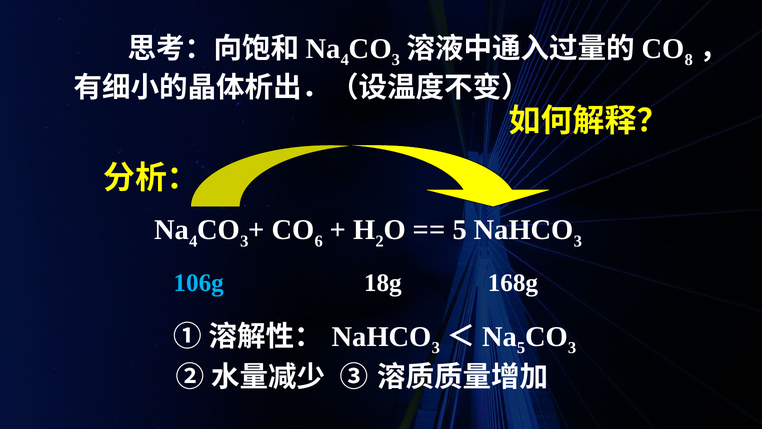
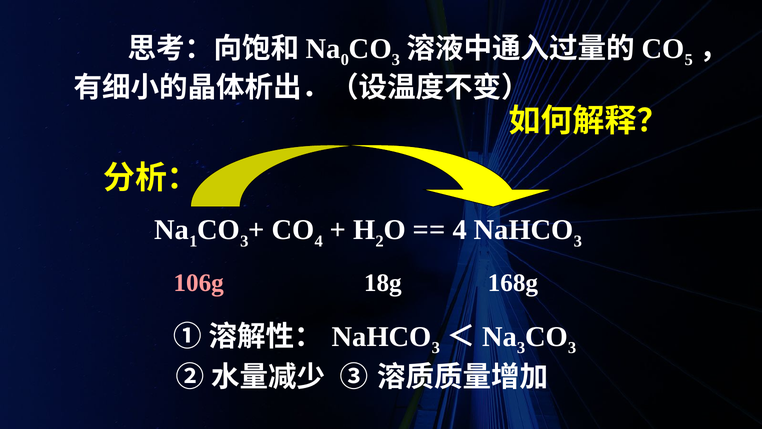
4 at (345, 60): 4 -> 0
8: 8 -> 5
4 at (193, 241): 4 -> 1
6 at (319, 241): 6 -> 4
5 at (460, 230): 5 -> 4
106g colour: light blue -> pink
5 at (521, 347): 5 -> 3
